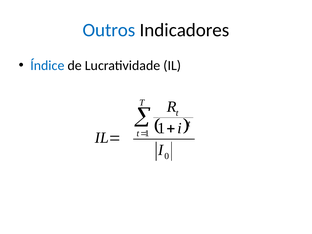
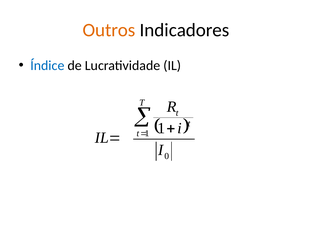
Outros colour: blue -> orange
